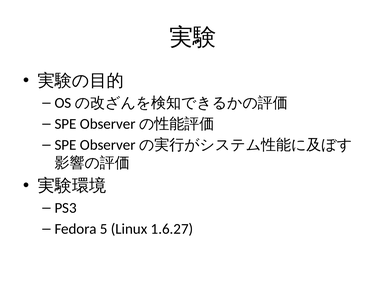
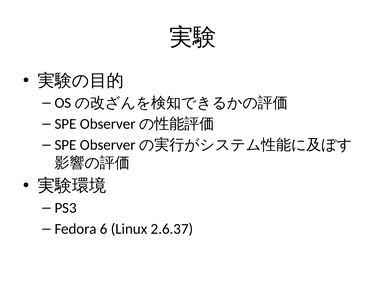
5: 5 -> 6
1.6.27: 1.6.27 -> 2.6.37
